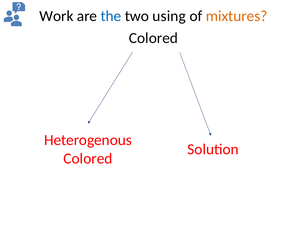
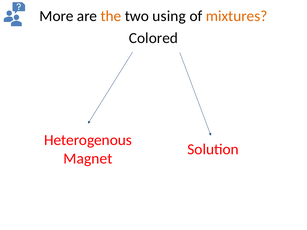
Work: Work -> More
the colour: blue -> orange
Colored at (88, 159): Colored -> Magnet
